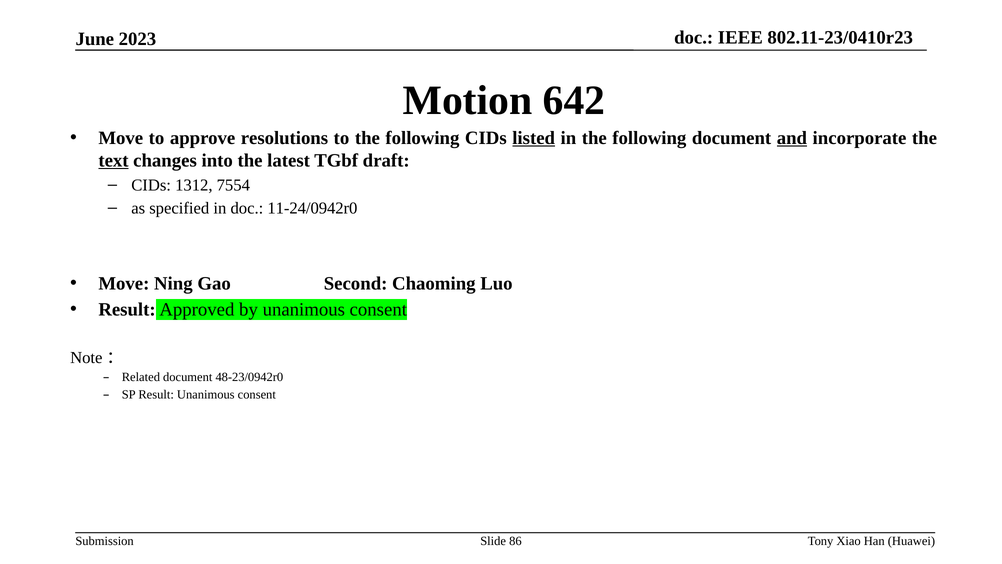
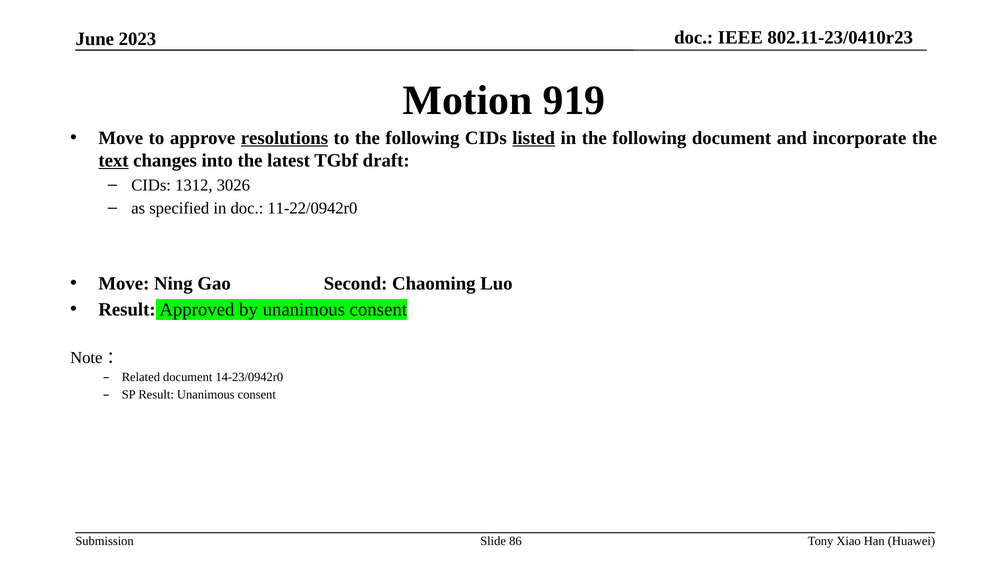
642: 642 -> 919
resolutions underline: none -> present
and underline: present -> none
7554: 7554 -> 3026
11-24/0942r0: 11-24/0942r0 -> 11-22/0942r0
48-23/0942r0: 48-23/0942r0 -> 14-23/0942r0
